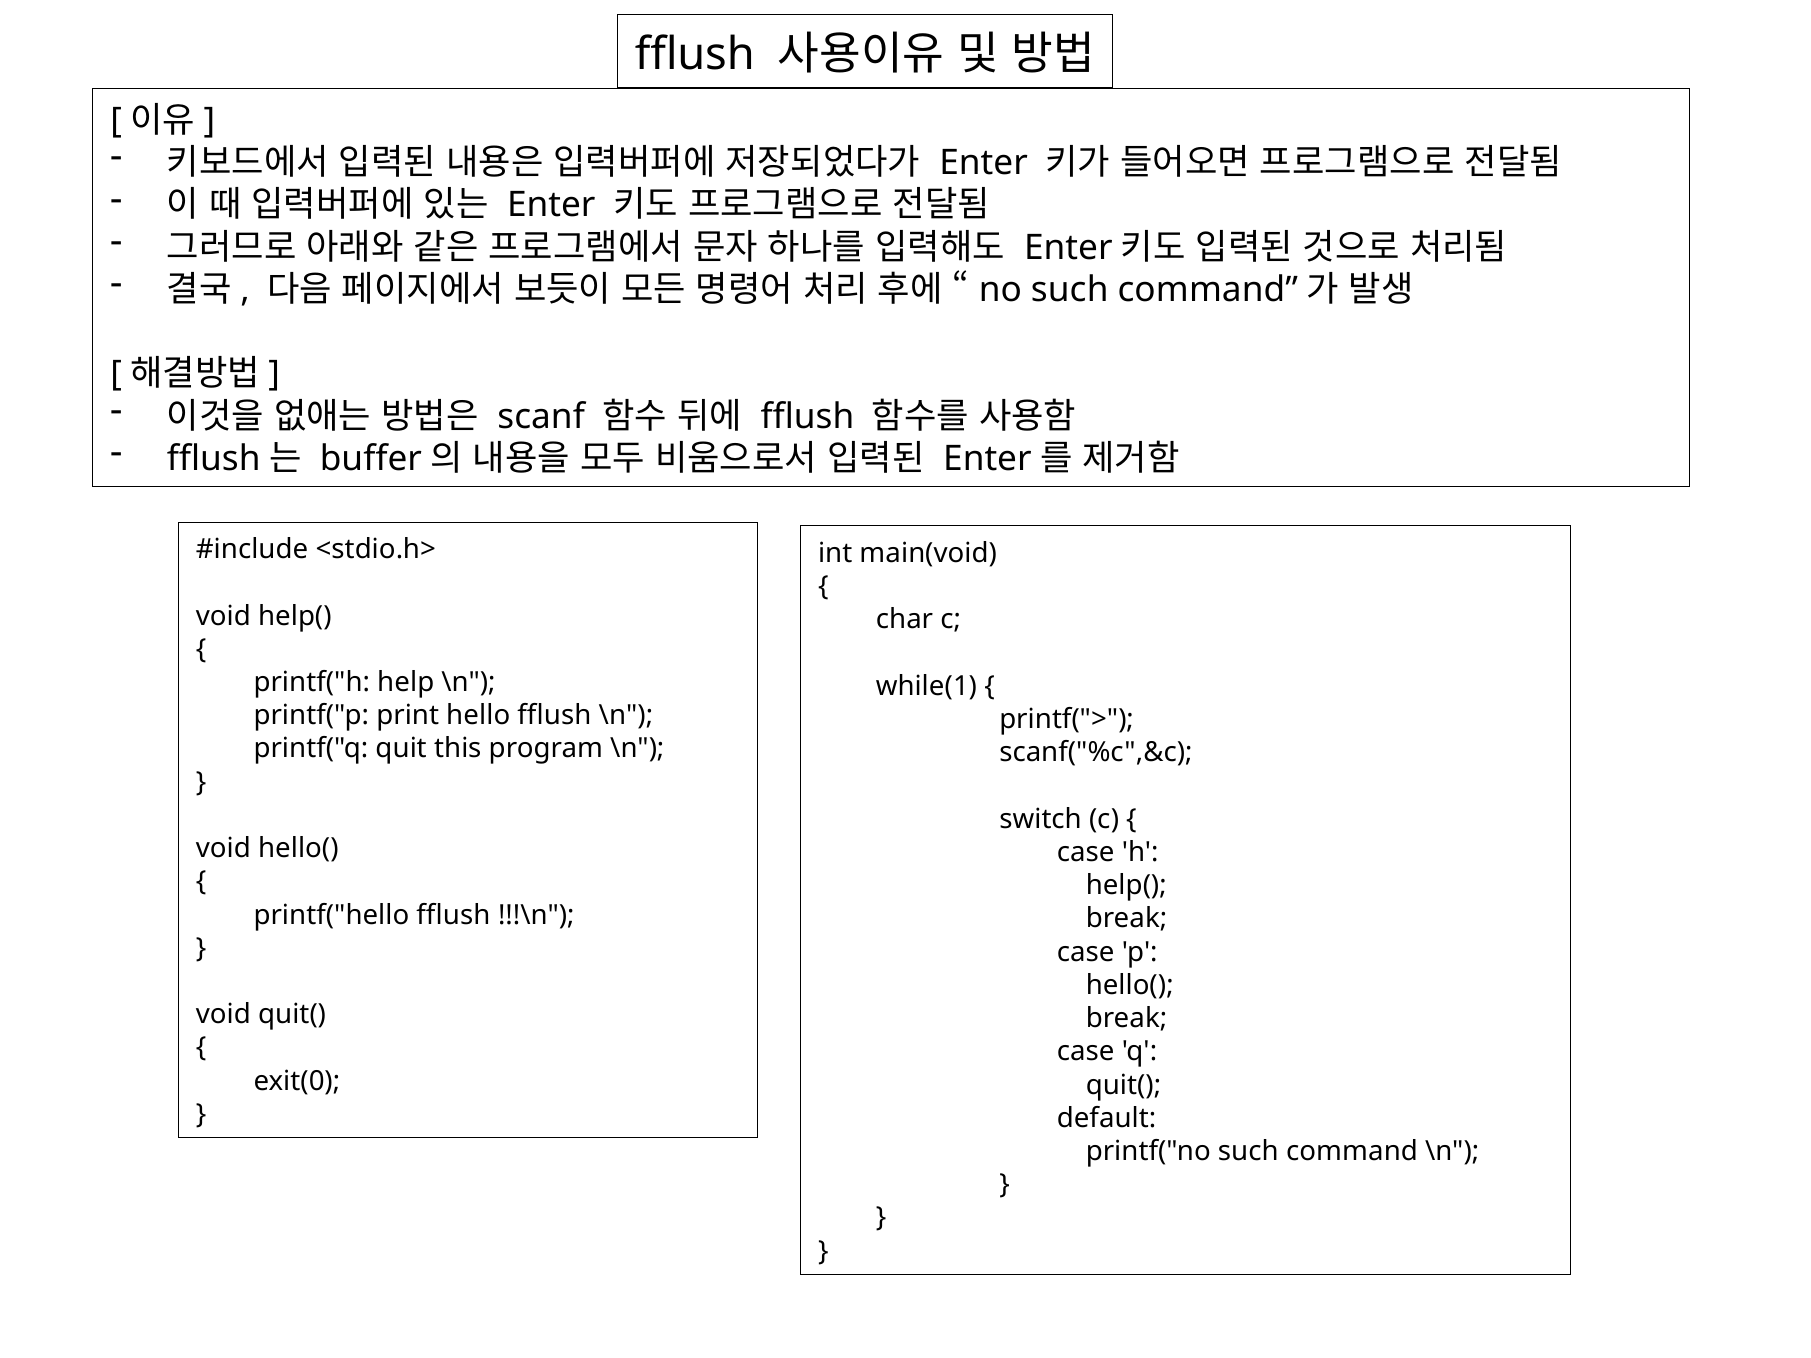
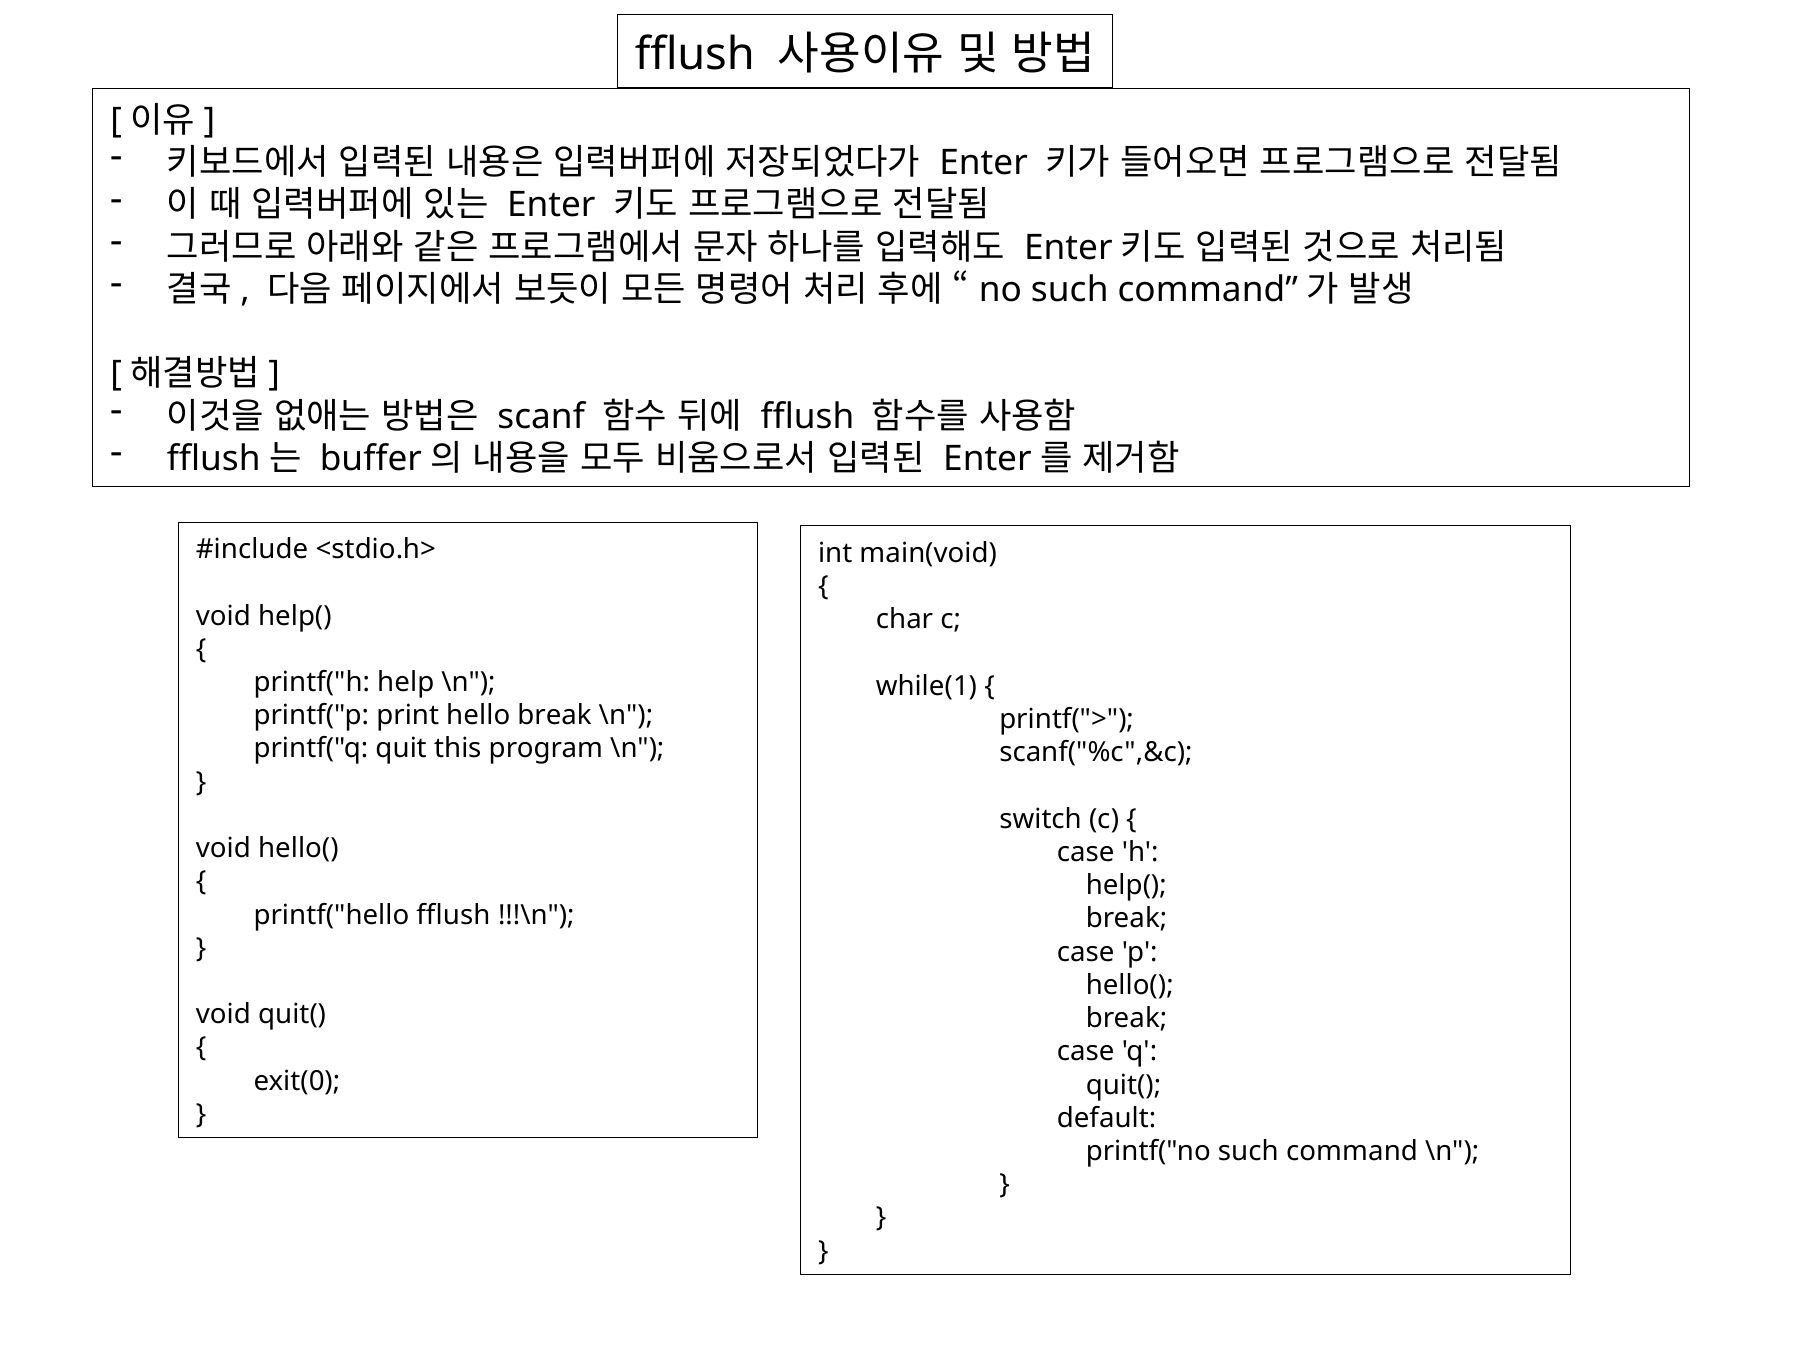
hello fflush: fflush -> break
